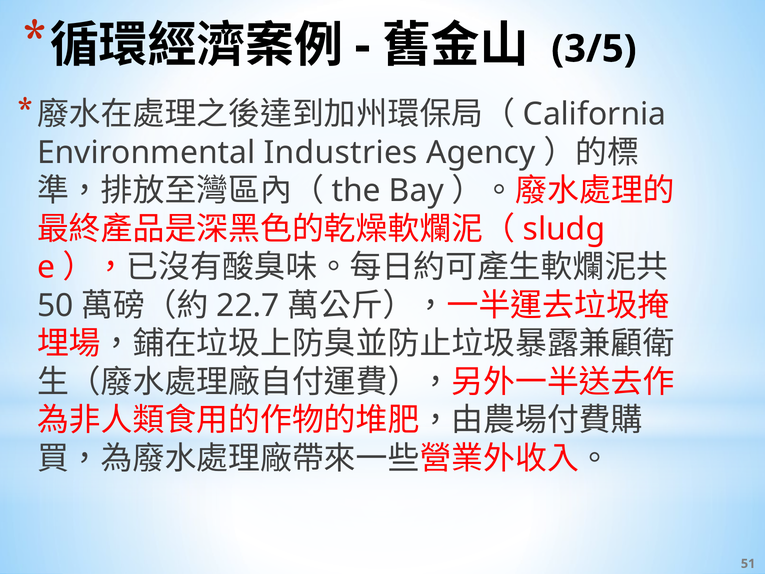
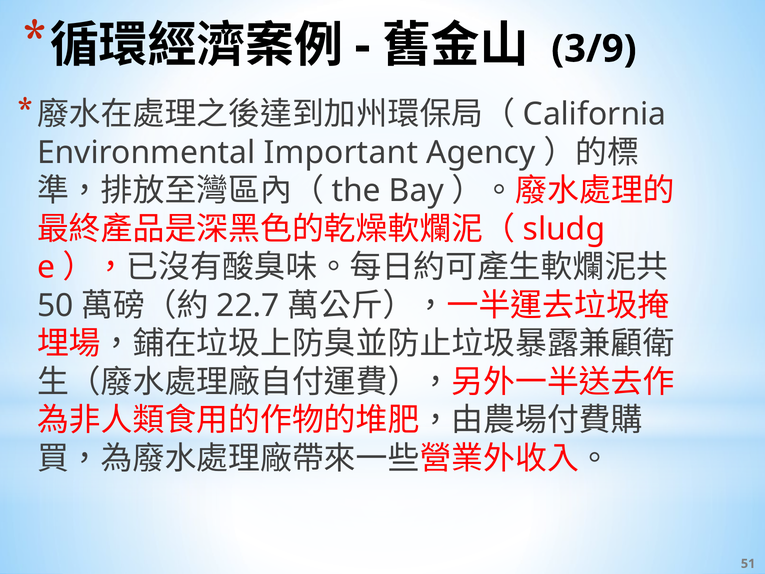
3/5: 3/5 -> 3/9
Industries: Industries -> Important
